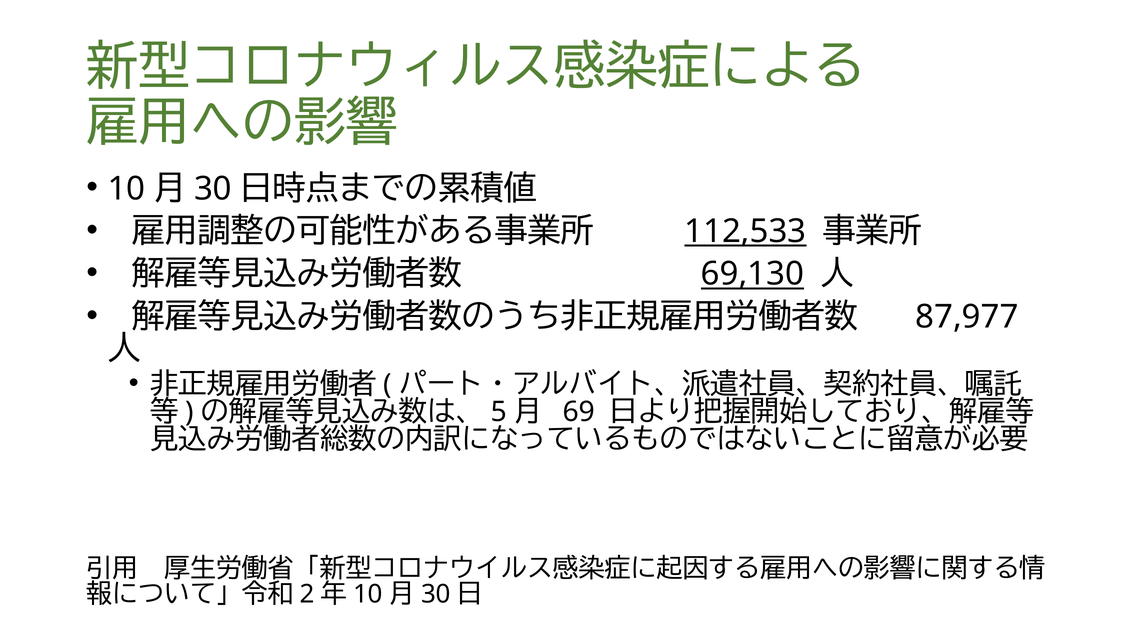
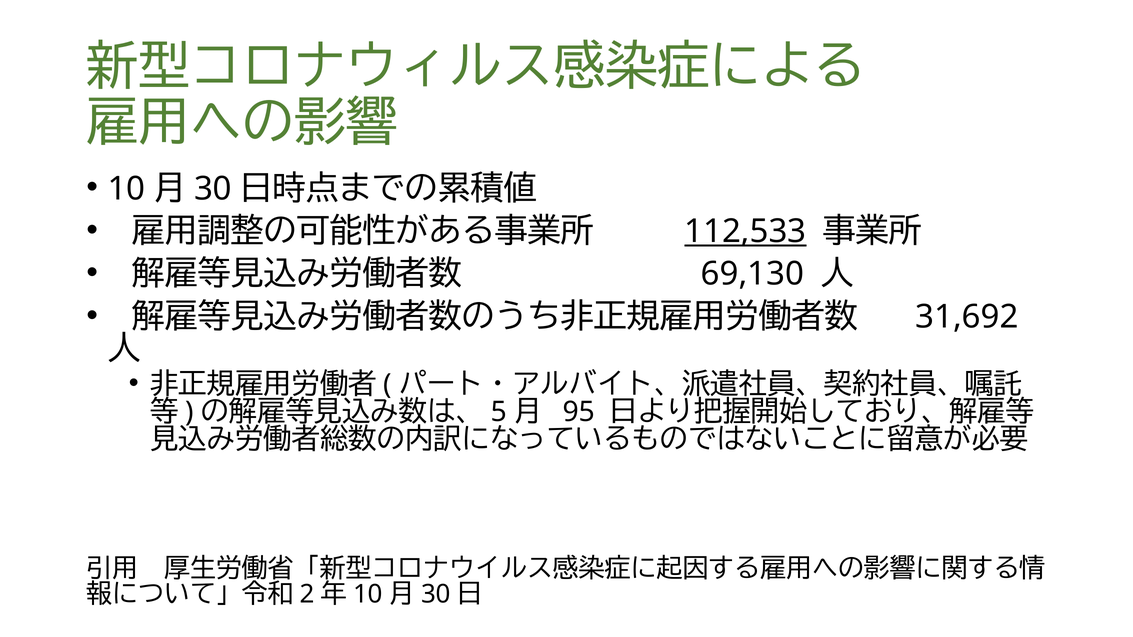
69,130 underline: present -> none
87,977: 87,977 -> 31,692
69: 69 -> 95
